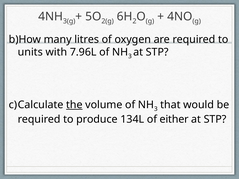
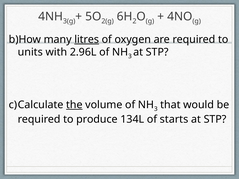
litres underline: none -> present
7.96L: 7.96L -> 2.96L
either: either -> starts
